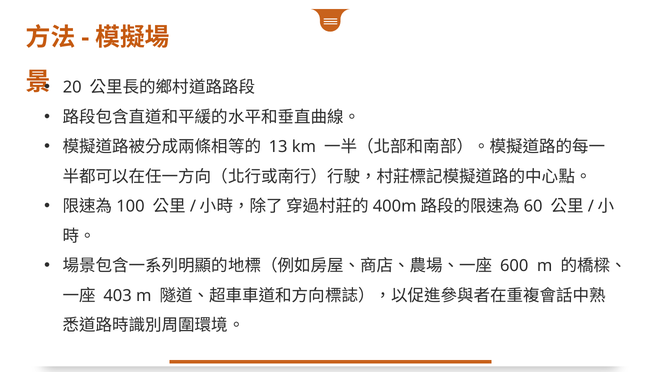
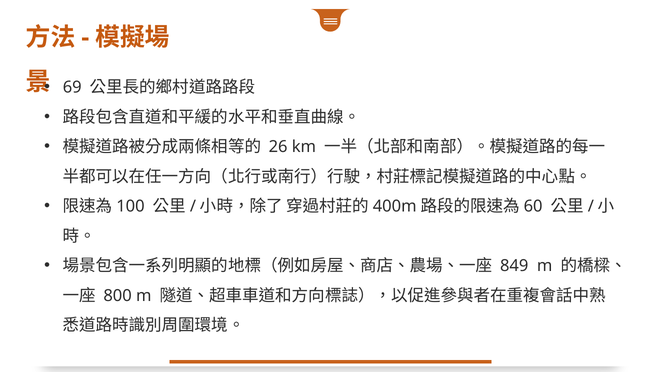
20: 20 -> 69
13: 13 -> 26
600: 600 -> 849
403: 403 -> 800
